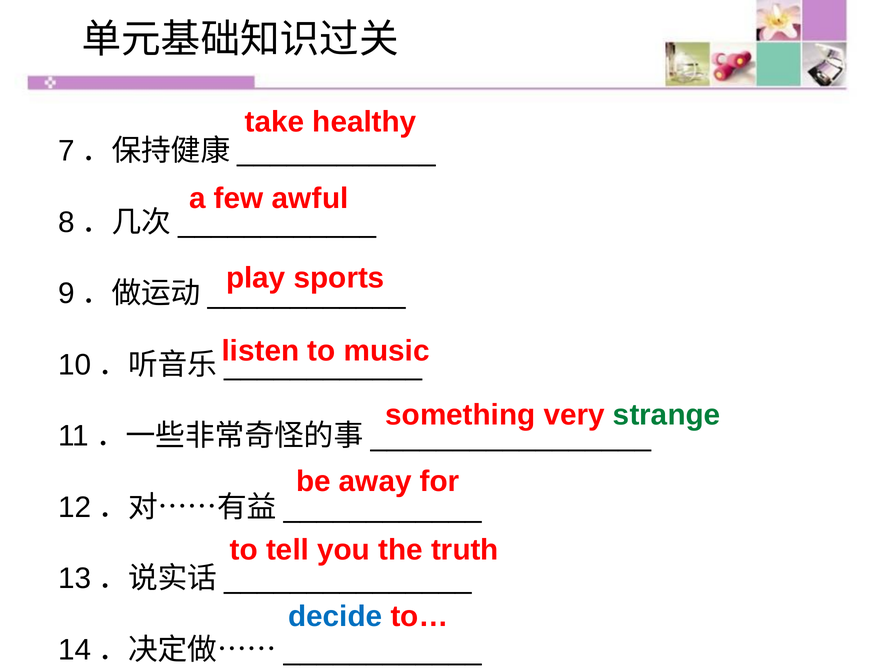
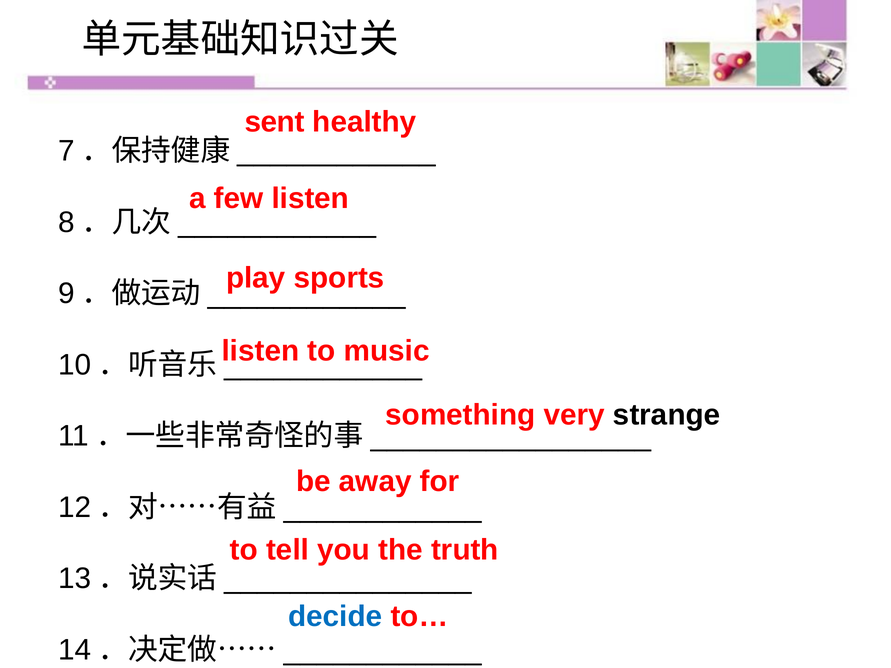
take: take -> sent
few awful: awful -> listen
strange colour: green -> black
